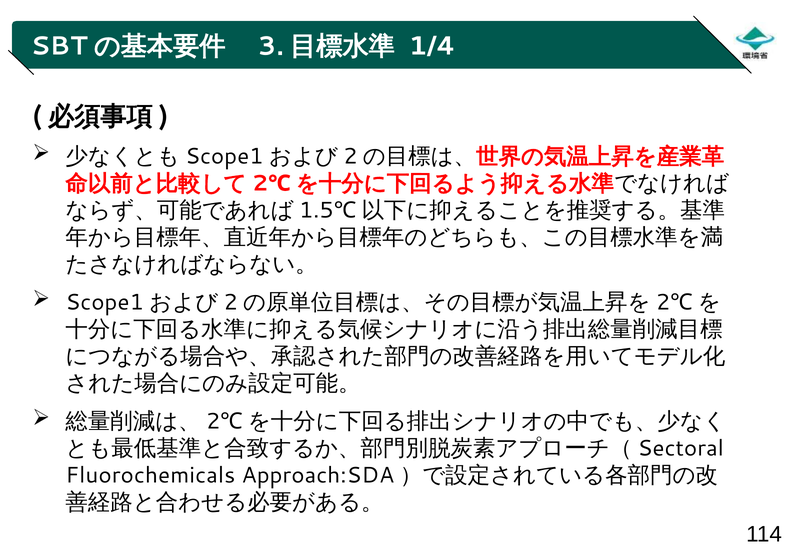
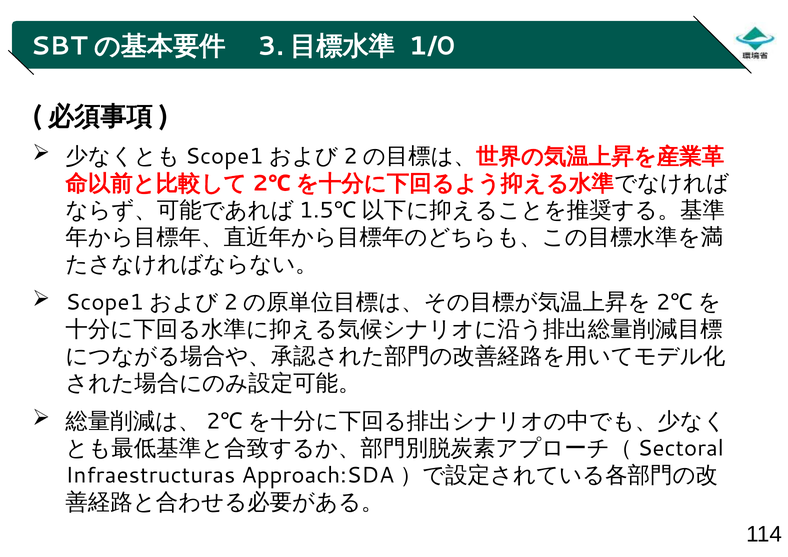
1/4: 1/4 -> 1/0
Fluorochemicals: Fluorochemicals -> Infraestructuras
